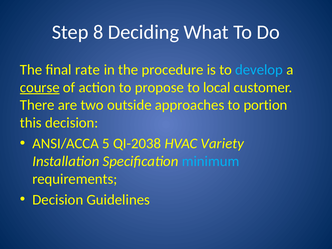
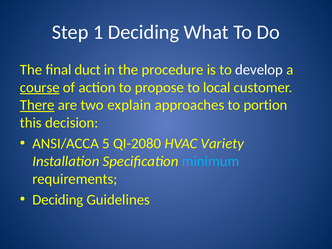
8: 8 -> 1
rate: rate -> duct
develop colour: light blue -> white
There underline: none -> present
outside: outside -> explain
QI-2038: QI-2038 -> QI-2080
Decision at (58, 200): Decision -> Deciding
